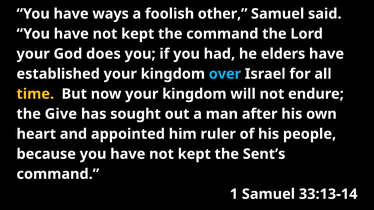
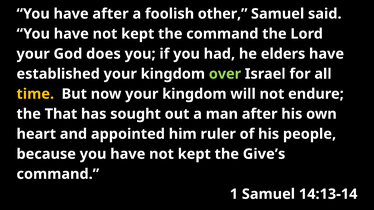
have ways: ways -> after
over colour: light blue -> light green
Give: Give -> That
Sent’s: Sent’s -> Give’s
33:13-14: 33:13-14 -> 14:13-14
